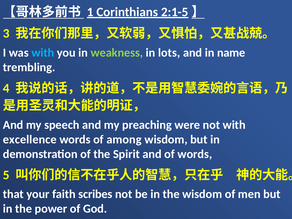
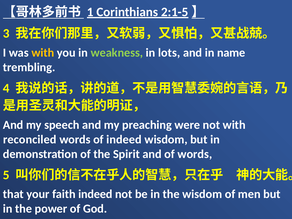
with at (43, 53) colour: light blue -> yellow
excellence: excellence -> reconciled
of among: among -> indeed
faith scribes: scribes -> indeed
